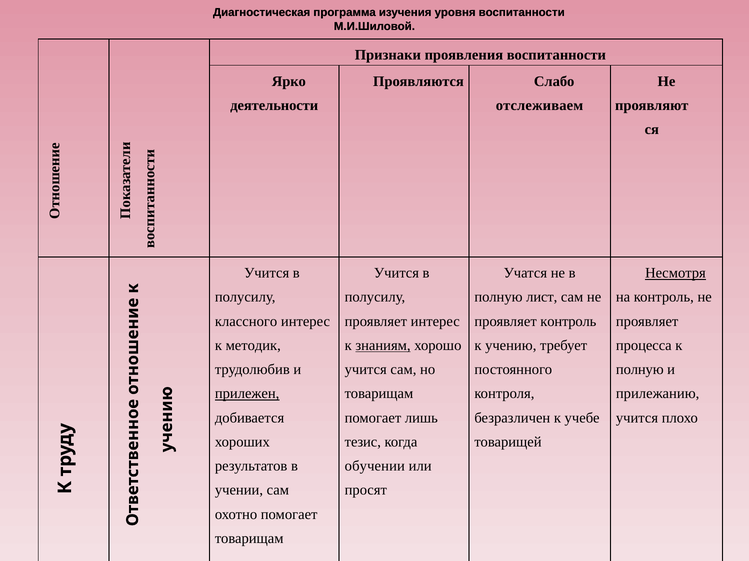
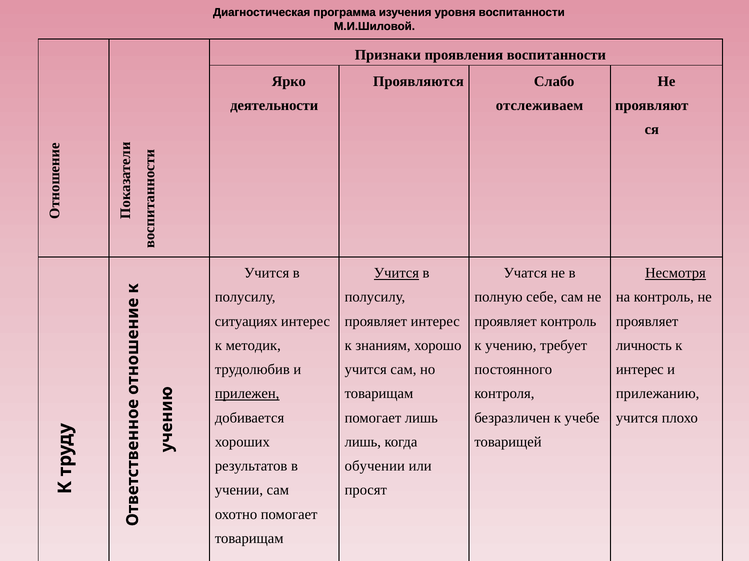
Учится at (396, 273) underline: none -> present
лист: лист -> себе
классного: классного -> ситуациях
знаниям underline: present -> none
процесса: процесса -> личность
полную at (640, 370): полную -> интерес
тезис at (363, 442): тезис -> лишь
